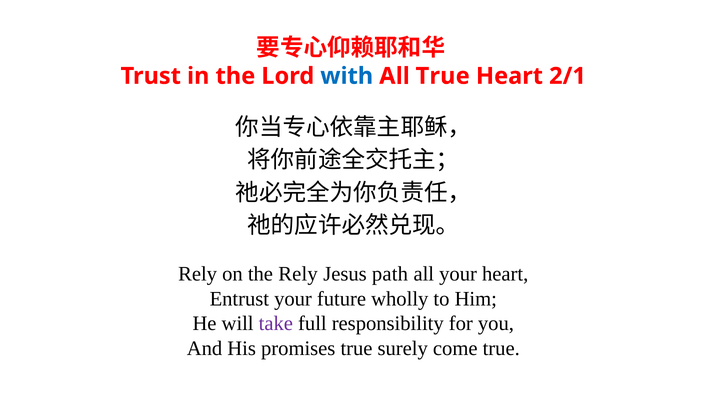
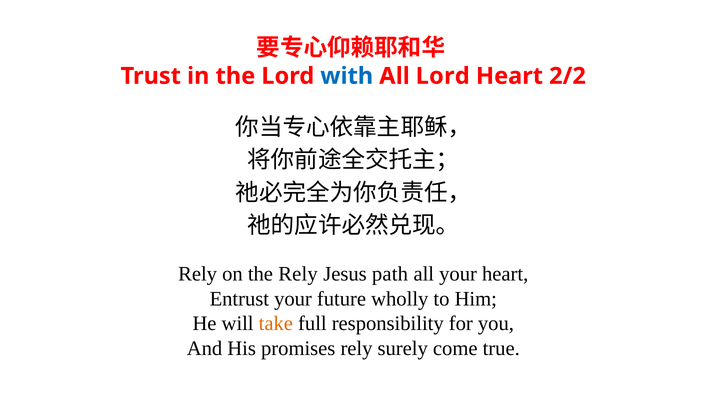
All True: True -> Lord
2/1: 2/1 -> 2/2
take colour: purple -> orange
promises true: true -> rely
